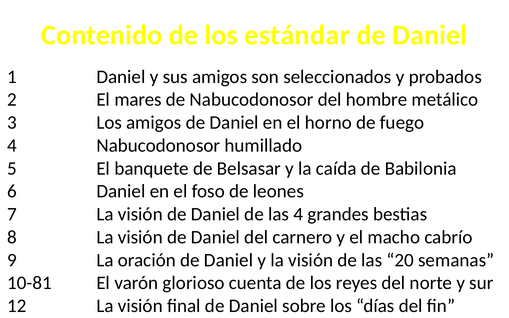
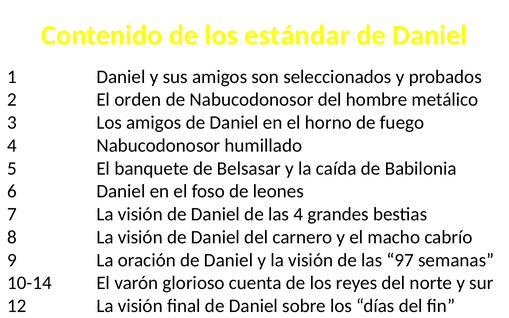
mares: mares -> orden
20: 20 -> 97
10-81: 10-81 -> 10-14
